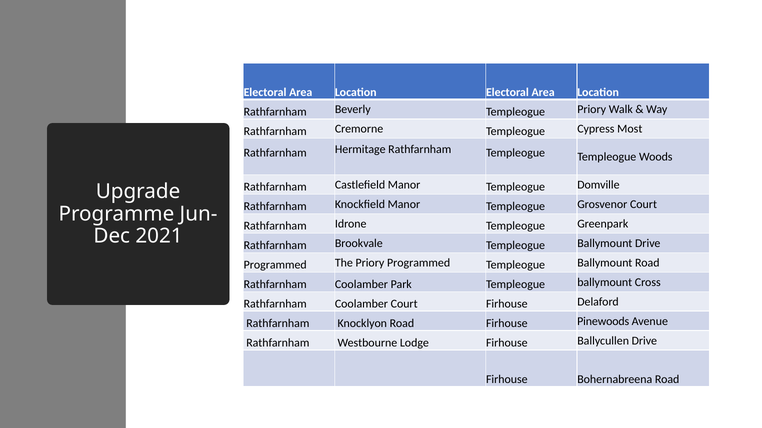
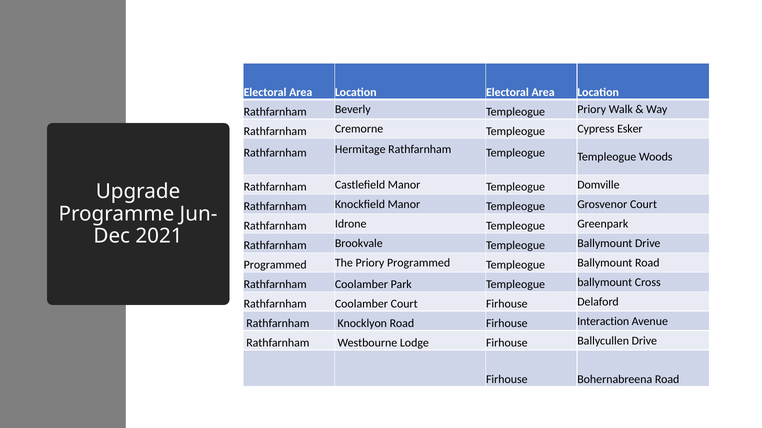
Most: Most -> Esker
Pinewoods: Pinewoods -> Interaction
